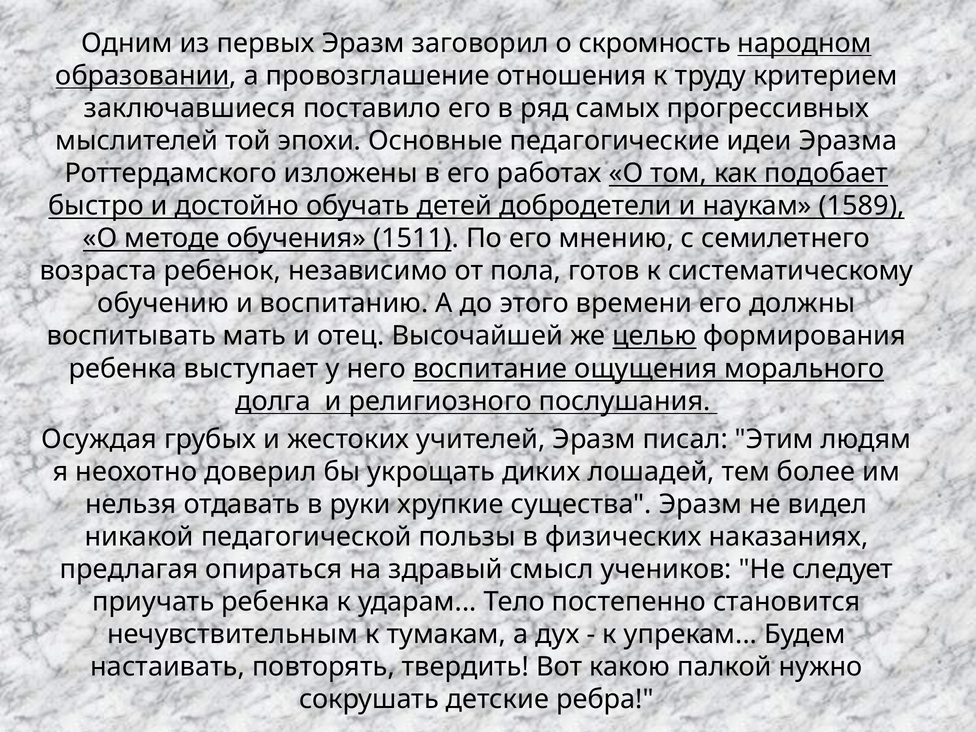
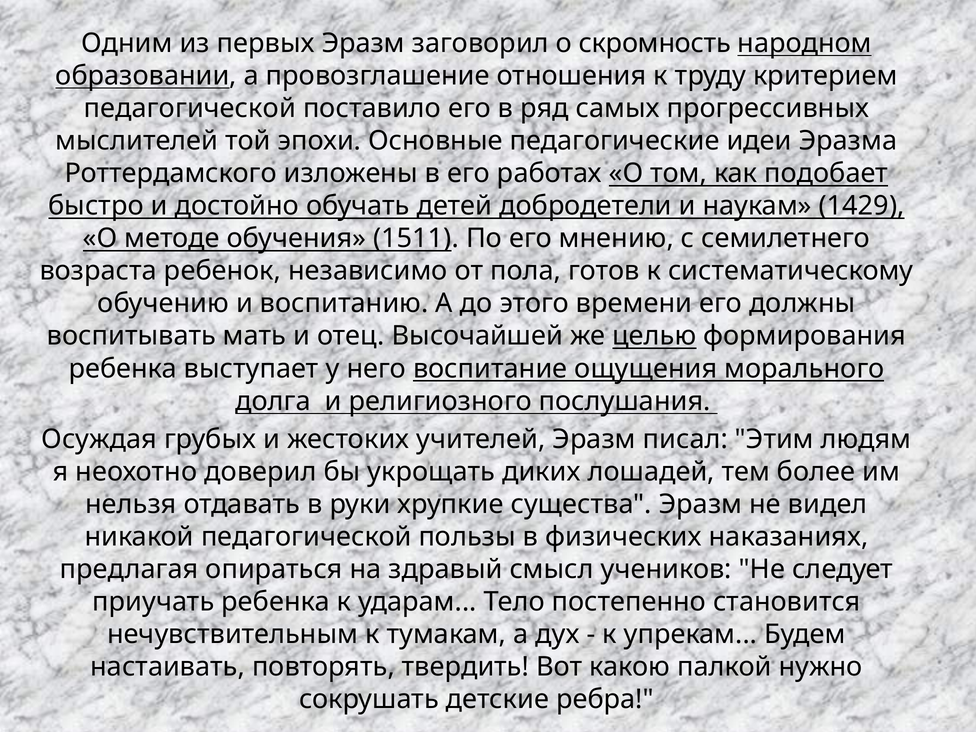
заключавшиеся at (190, 108): заключавшиеся -> педагогической
1589: 1589 -> 1429
